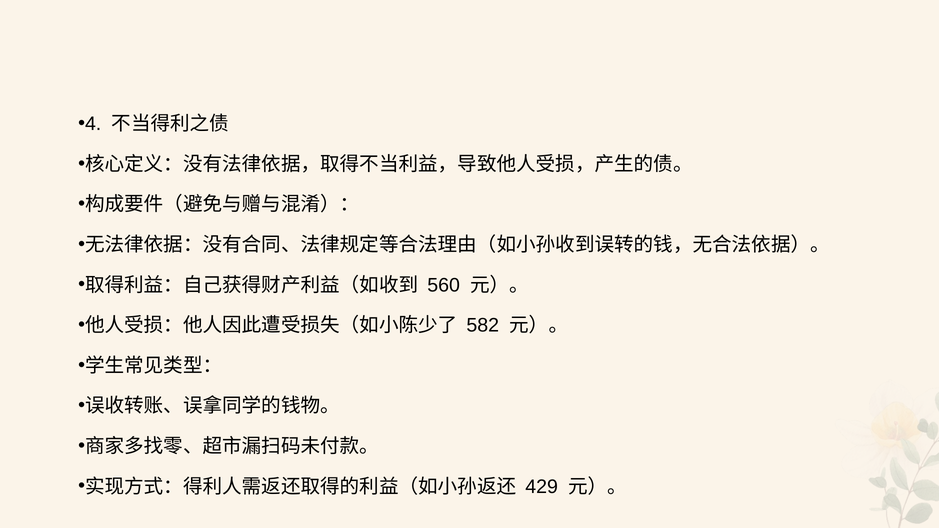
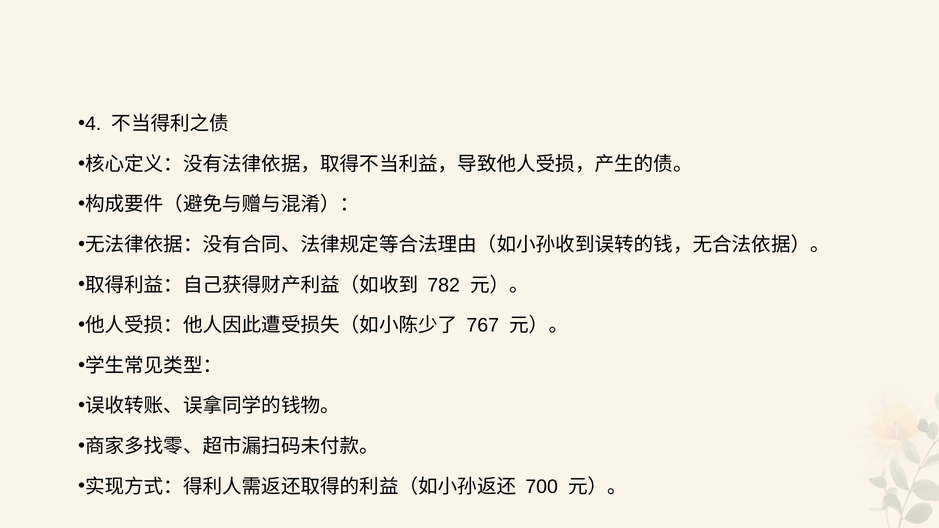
560: 560 -> 782
582: 582 -> 767
429: 429 -> 700
